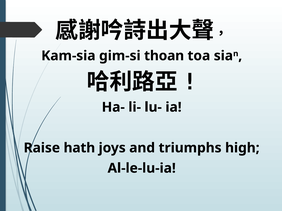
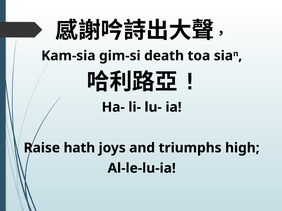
thoan: thoan -> death
